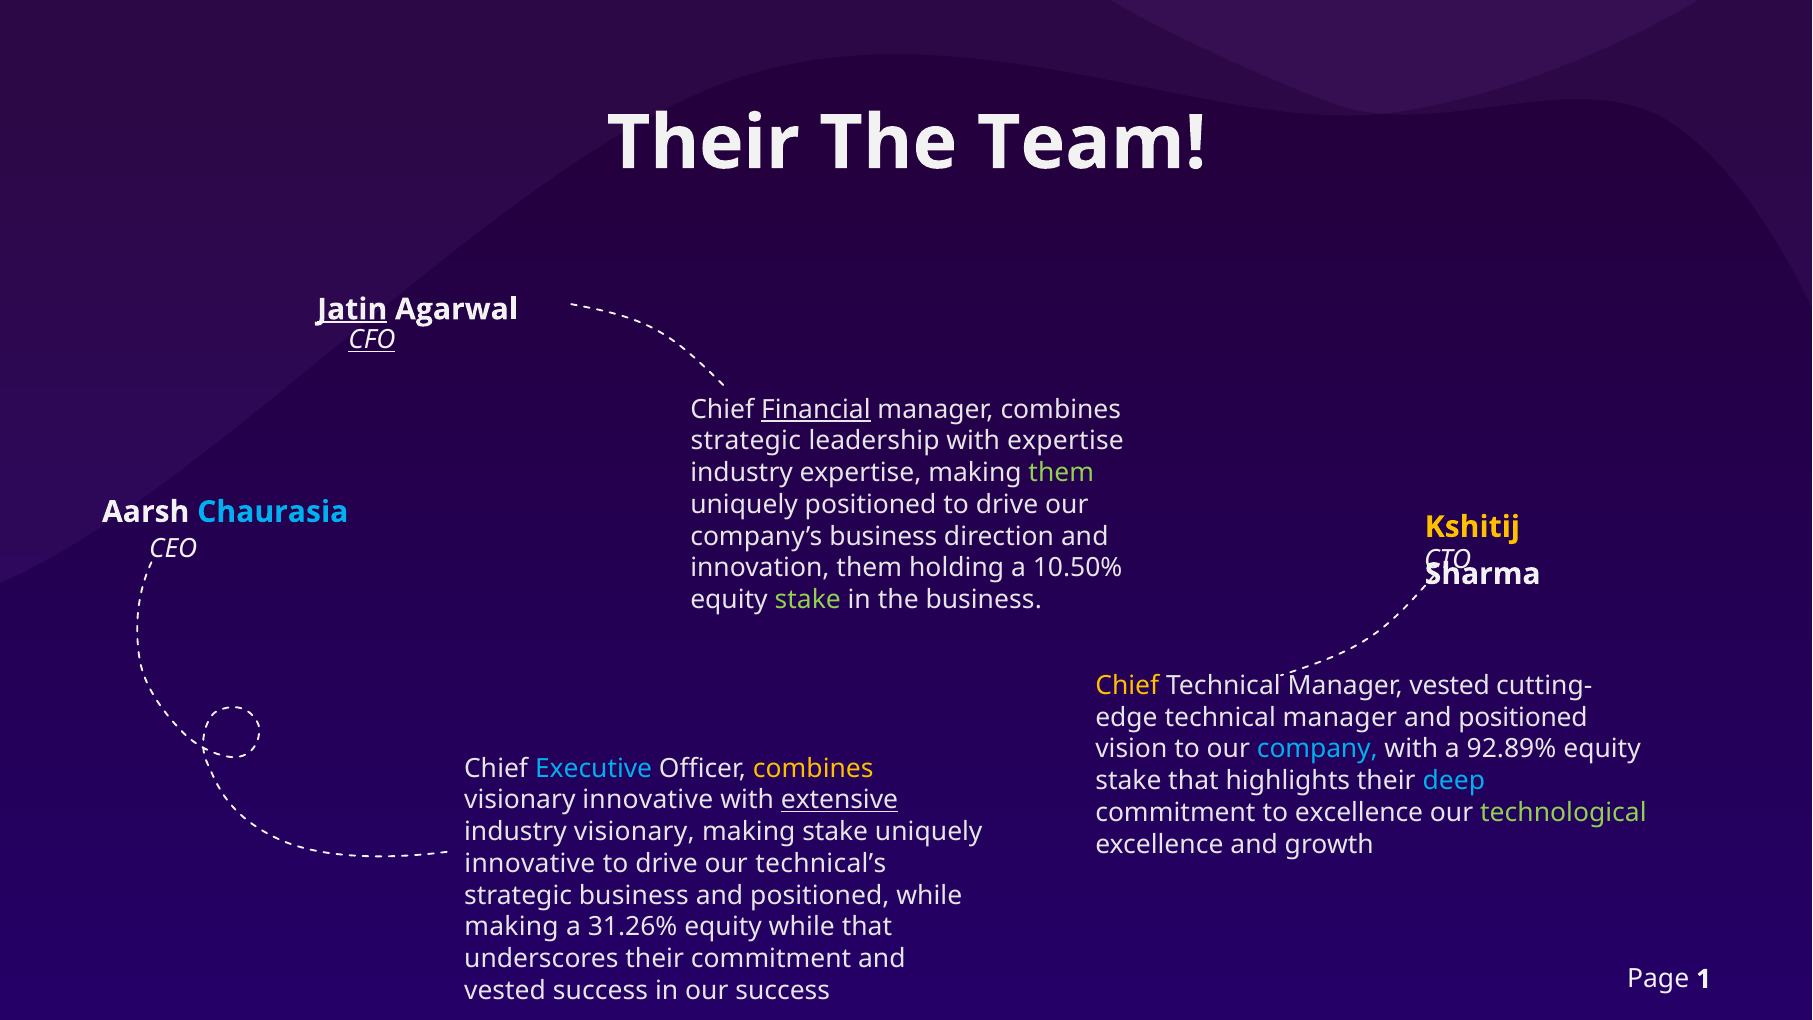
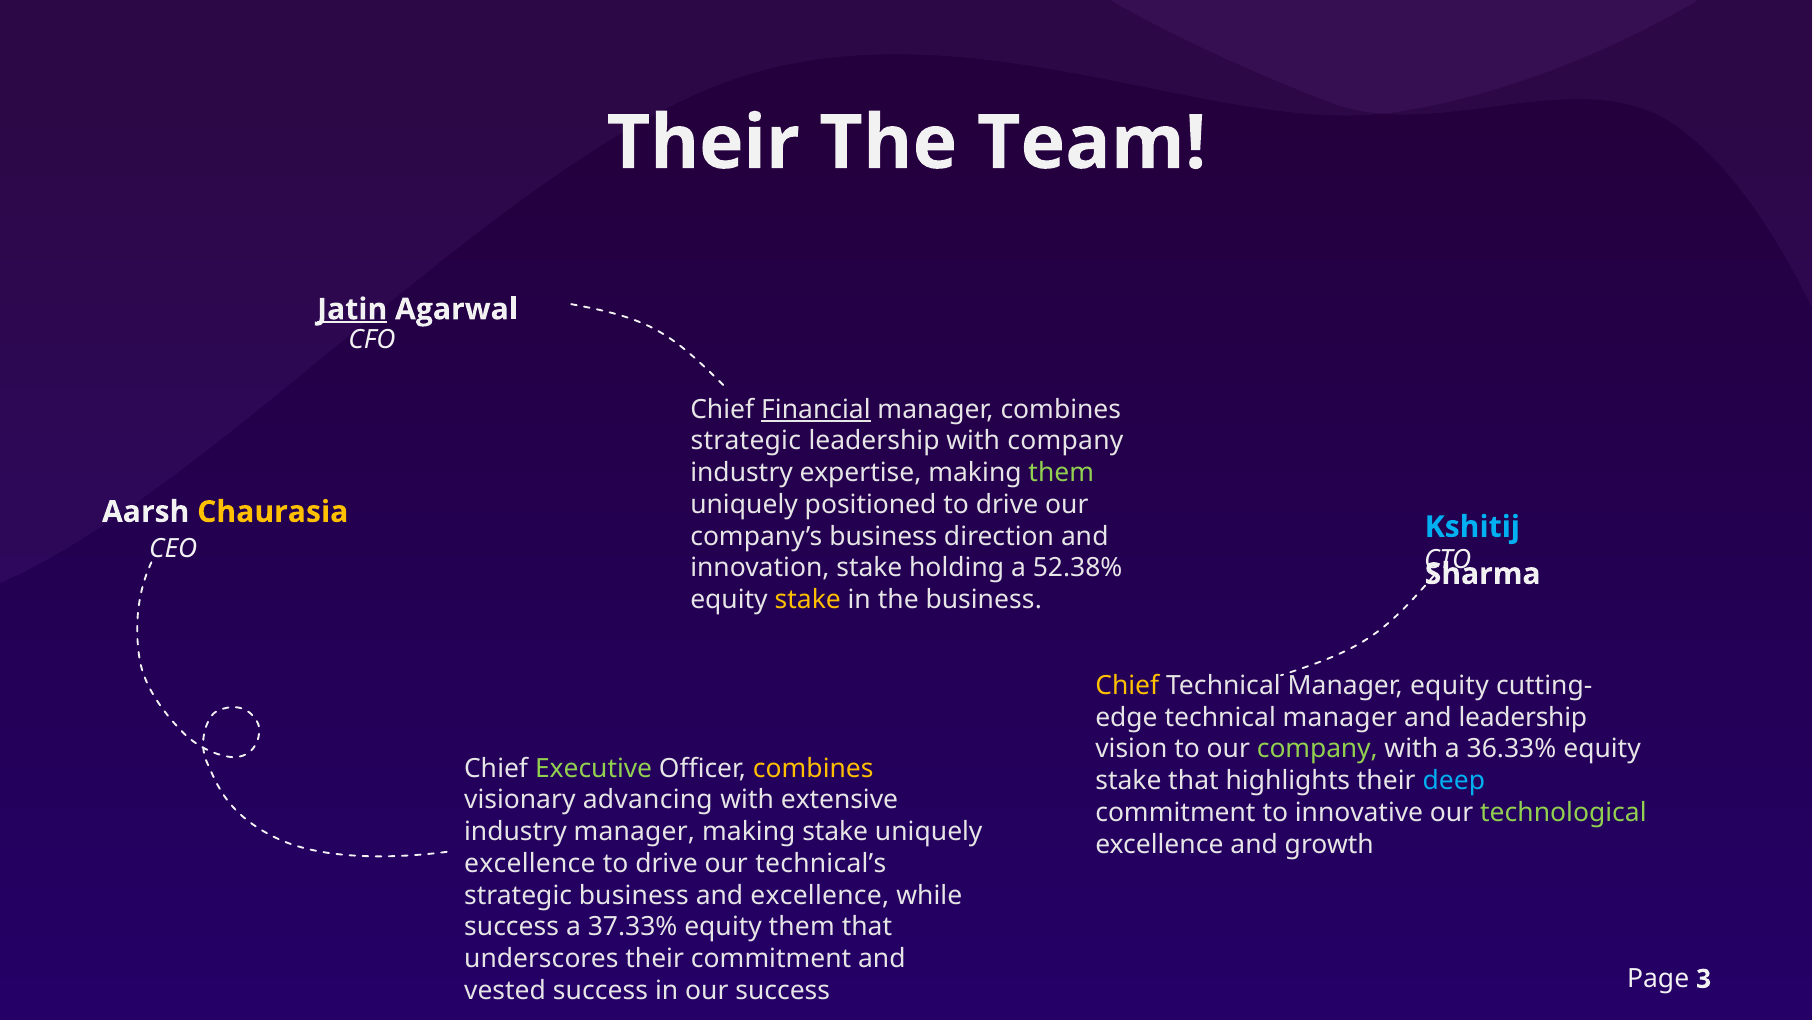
CFO underline: present -> none
with expertise: expertise -> company
Chaurasia colour: light blue -> yellow
Kshitij colour: yellow -> light blue
innovation them: them -> stake
10.50%: 10.50% -> 52.38%
stake at (808, 600) colour: light green -> yellow
Manager vested: vested -> equity
positioned at (1523, 717): positioned -> leadership
company at (1317, 749) colour: light blue -> light green
92.89%: 92.89% -> 36.33%
Executive colour: light blue -> light green
visionary innovative: innovative -> advancing
extensive underline: present -> none
to excellence: excellence -> innovative
industry visionary: visionary -> manager
innovative at (530, 863): innovative -> excellence
positioned at (820, 895): positioned -> excellence
making at (511, 927): making -> success
31.26%: 31.26% -> 37.33%
equity while: while -> them
1: 1 -> 3
